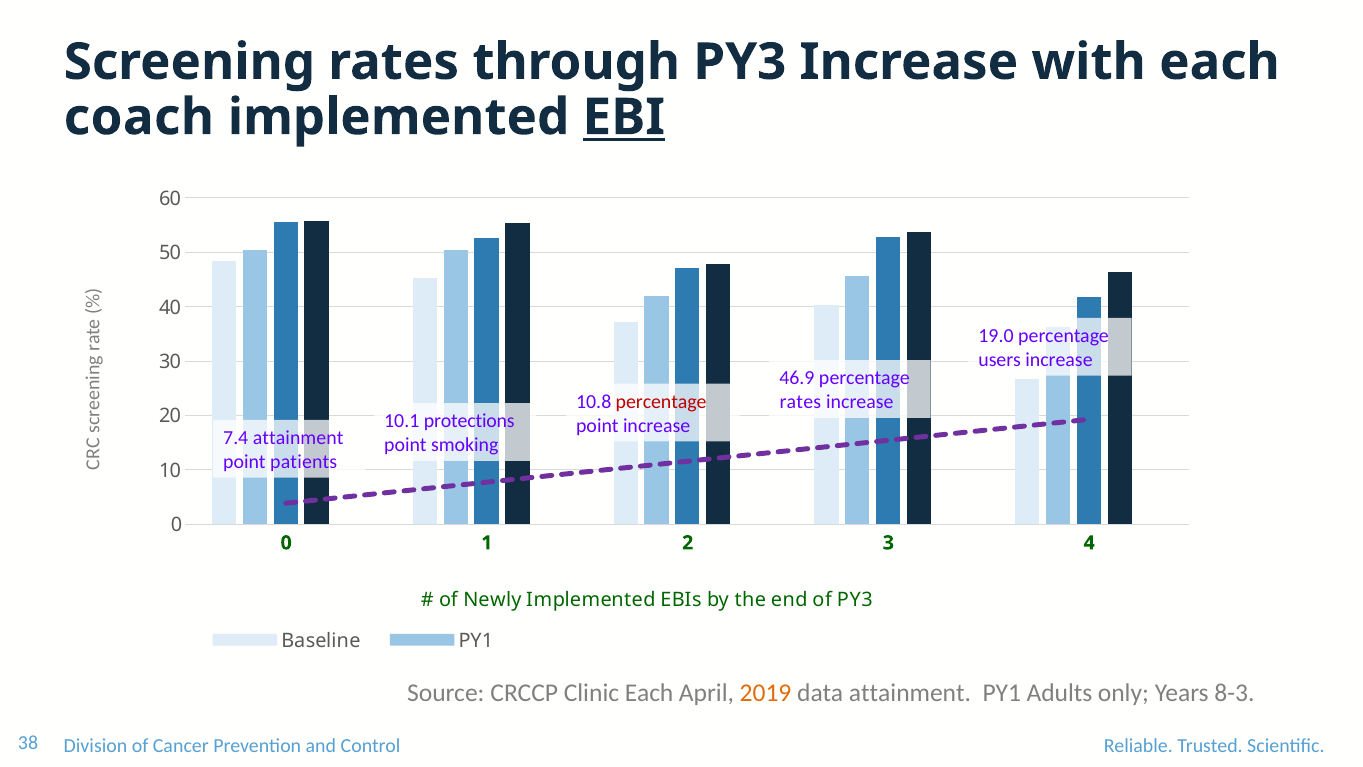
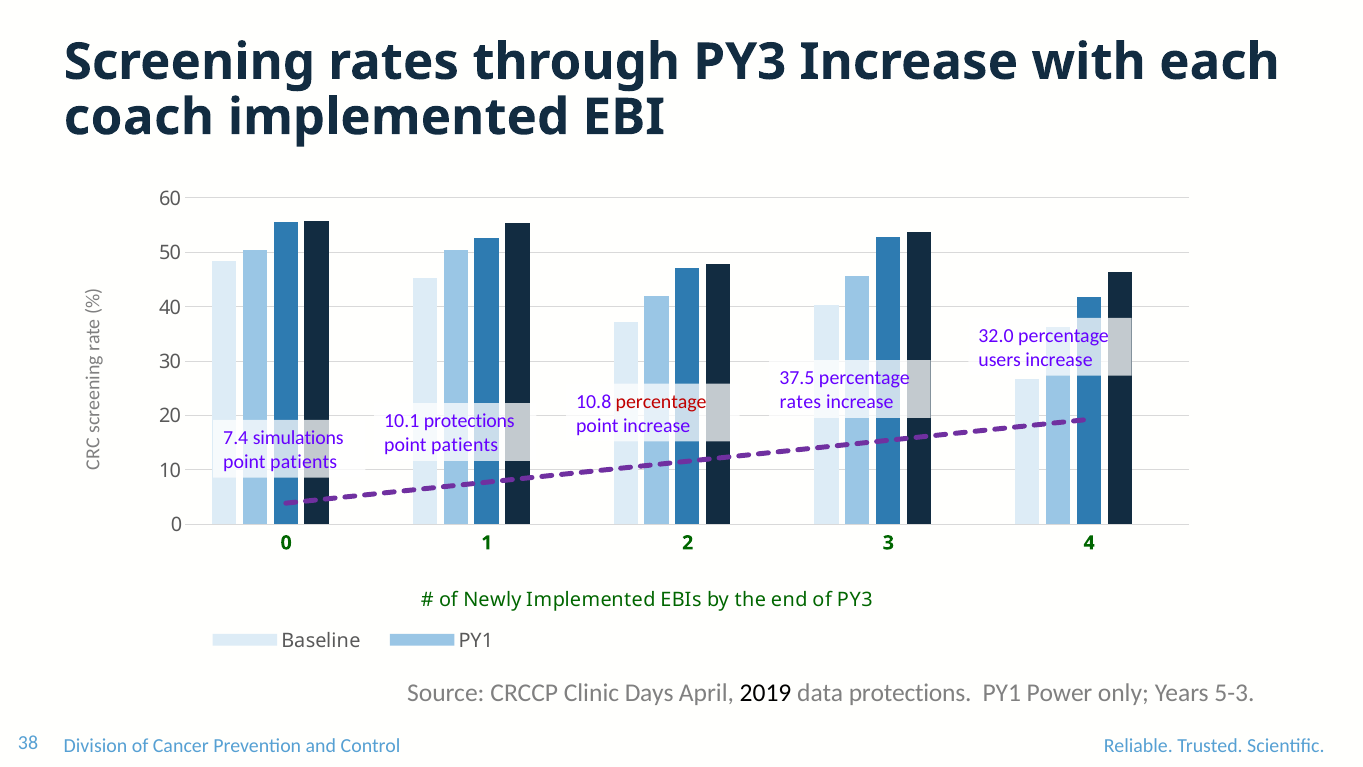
EBI underline: present -> none
19.0: 19.0 -> 32.0
46.9: 46.9 -> 37.5
7.4 attainment: attainment -> simulations
smoking at (465, 445): smoking -> patients
Clinic Each: Each -> Days
2019 colour: orange -> black
data attainment: attainment -> protections
Adults: Adults -> Power
8-3: 8-3 -> 5-3
